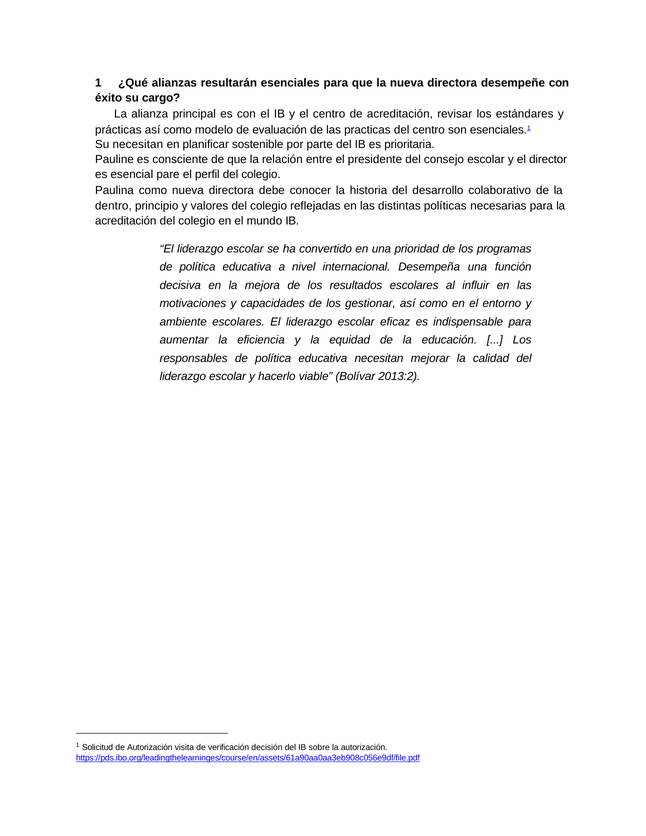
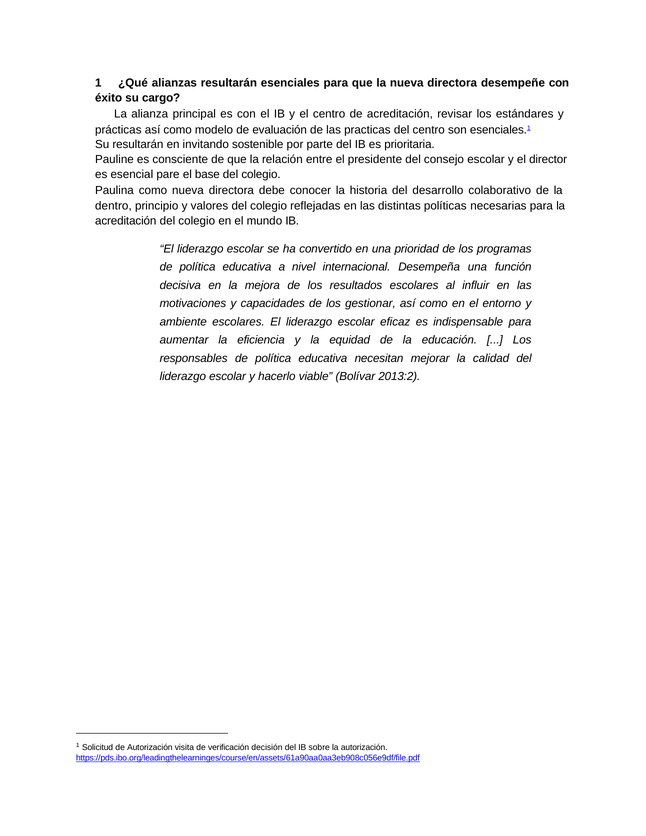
Su necesitan: necesitan -> resultarán
planificar: planificar -> invitando
perfil: perfil -> base
